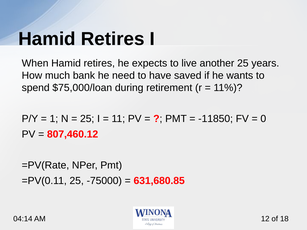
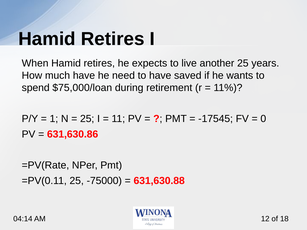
much bank: bank -> have
-11850: -11850 -> -17545
807,460.12: 807,460.12 -> 631,630.86
631,680.85: 631,680.85 -> 631,630.88
